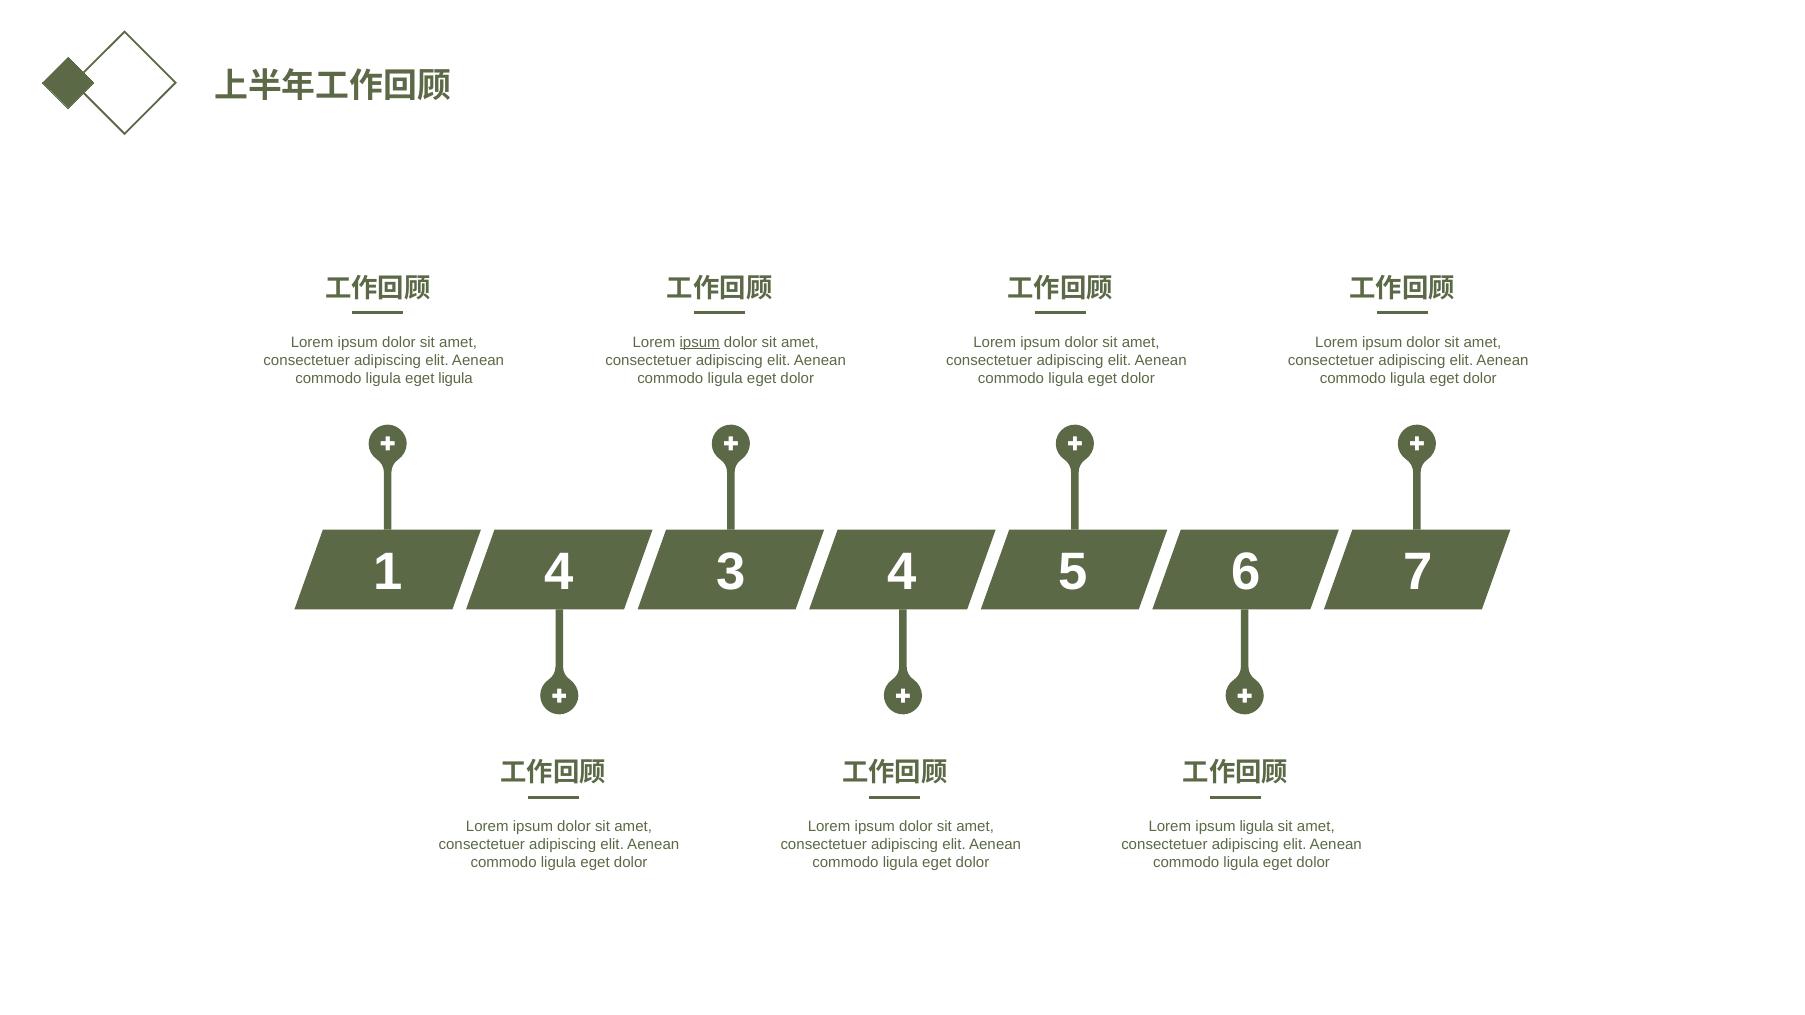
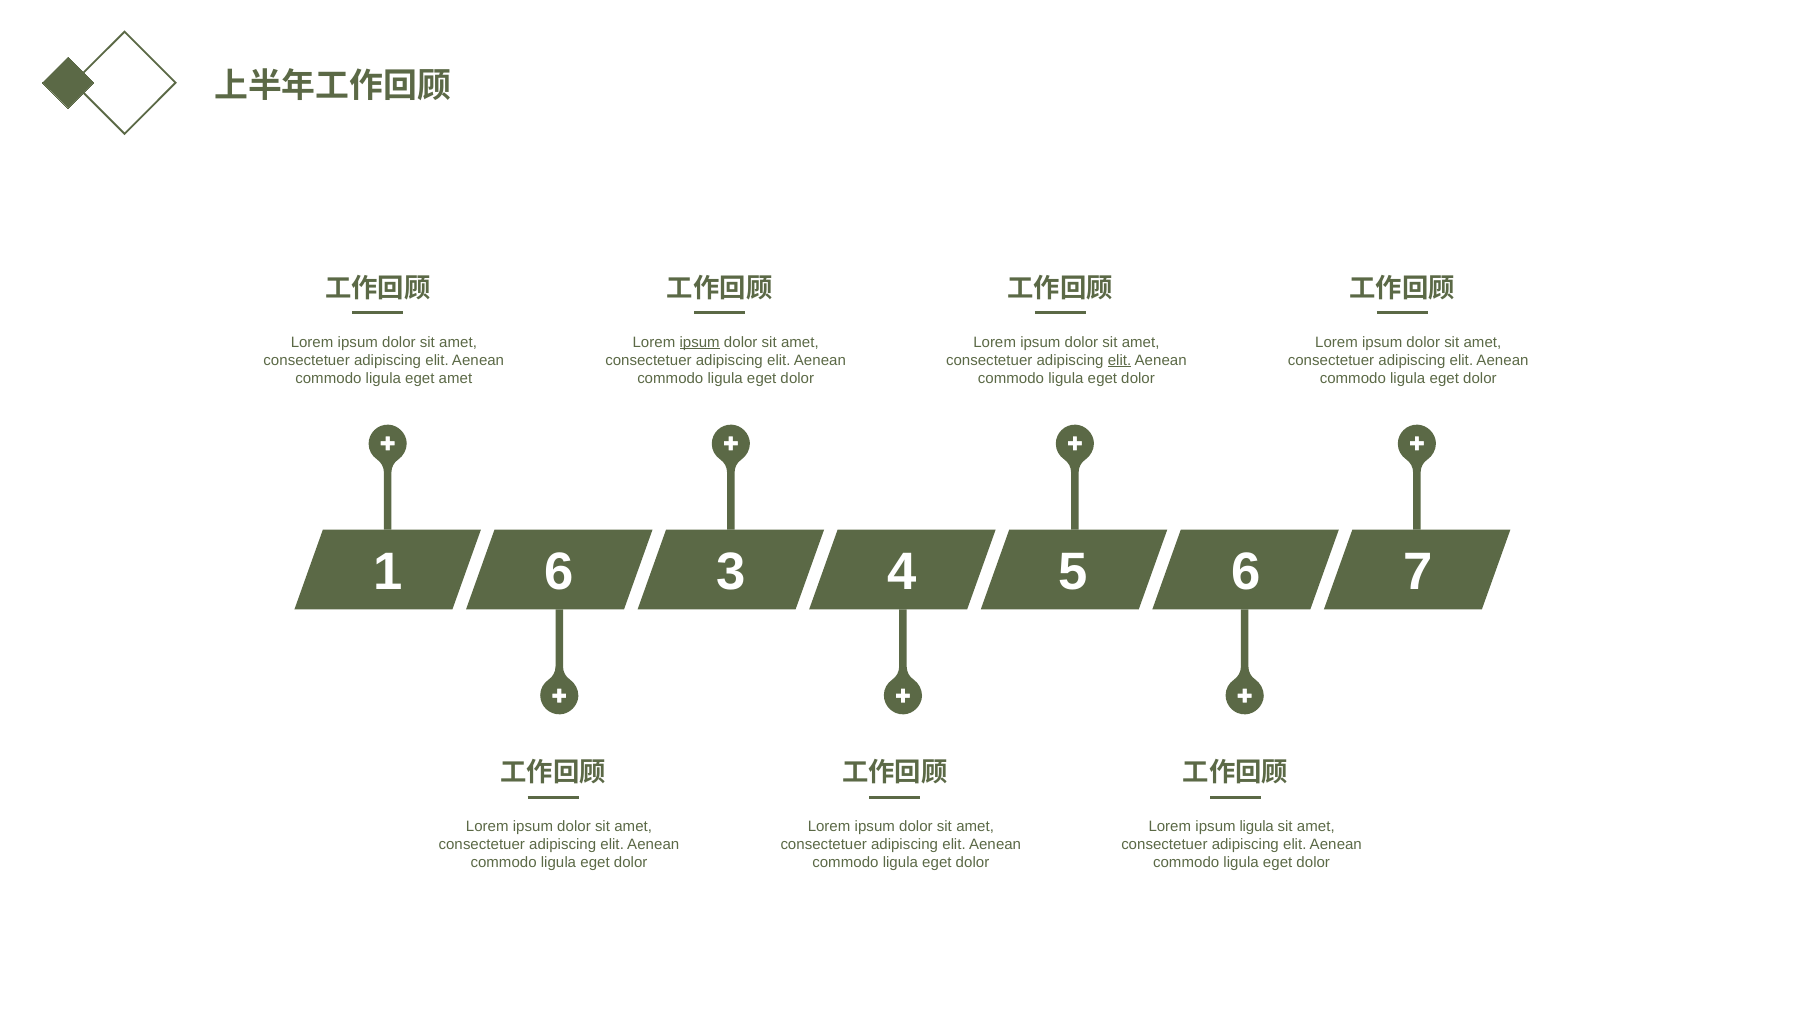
elit at (1120, 360) underline: none -> present
eget ligula: ligula -> amet
1 4: 4 -> 6
